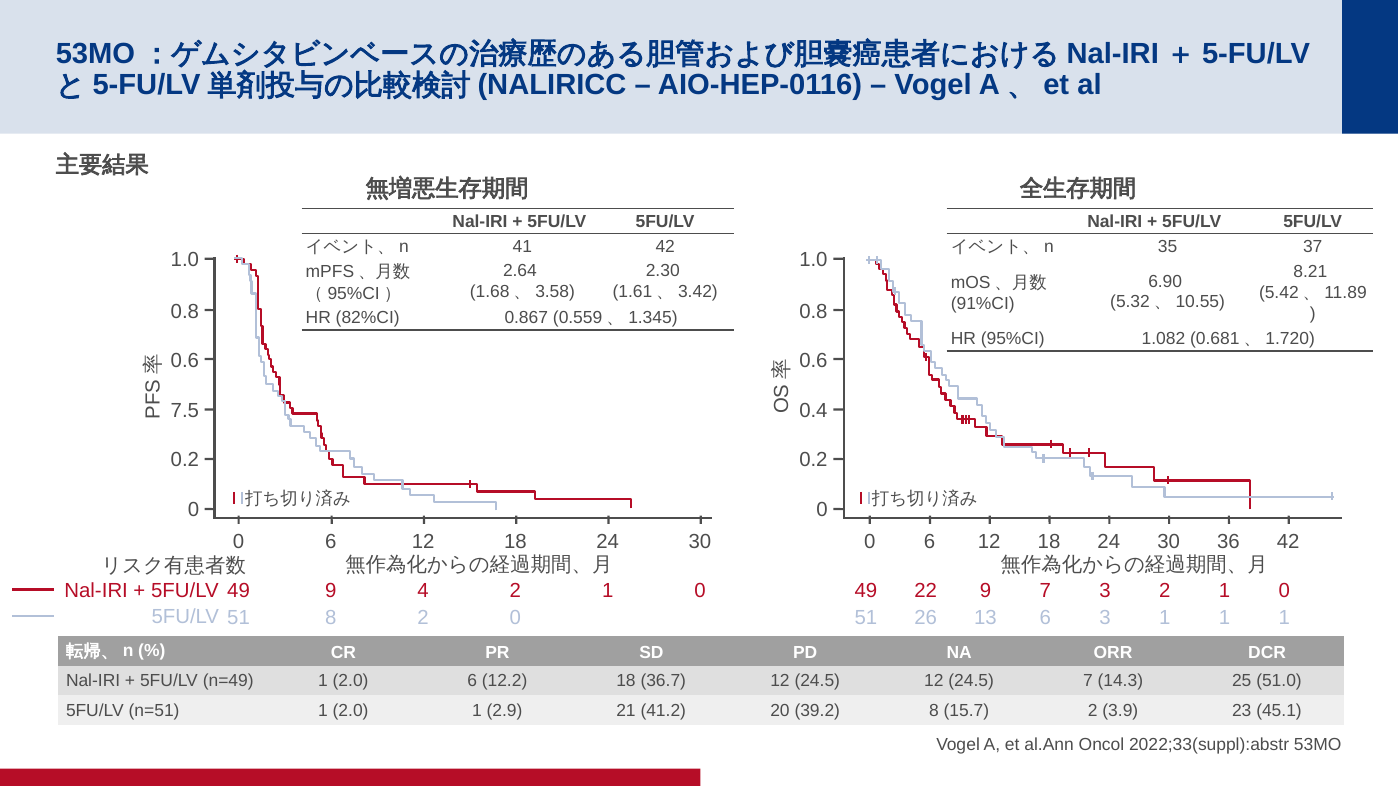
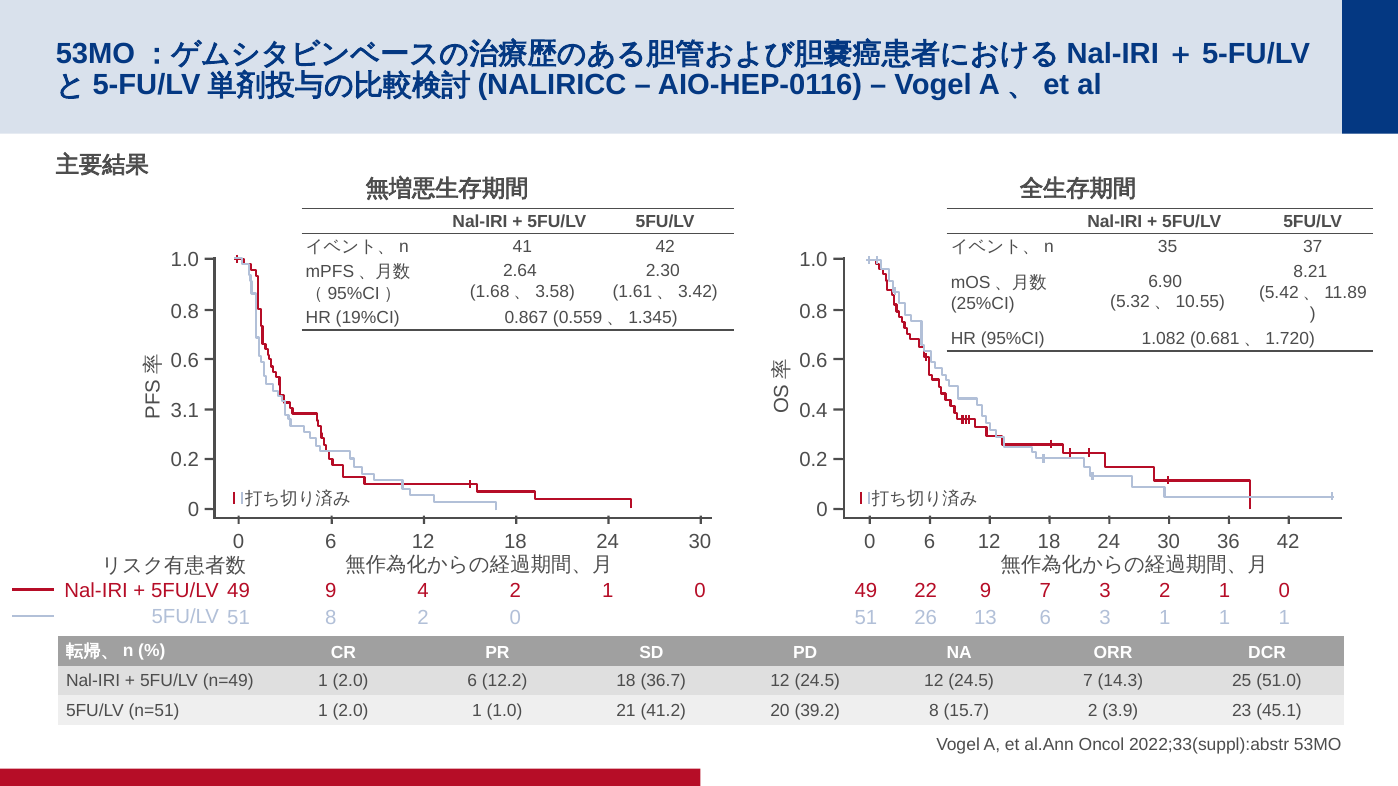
91%CI: 91%CI -> 25%CI
82%CI: 82%CI -> 19%CI
7.5: 7.5 -> 3.1
1 2.9: 2.9 -> 1.0
